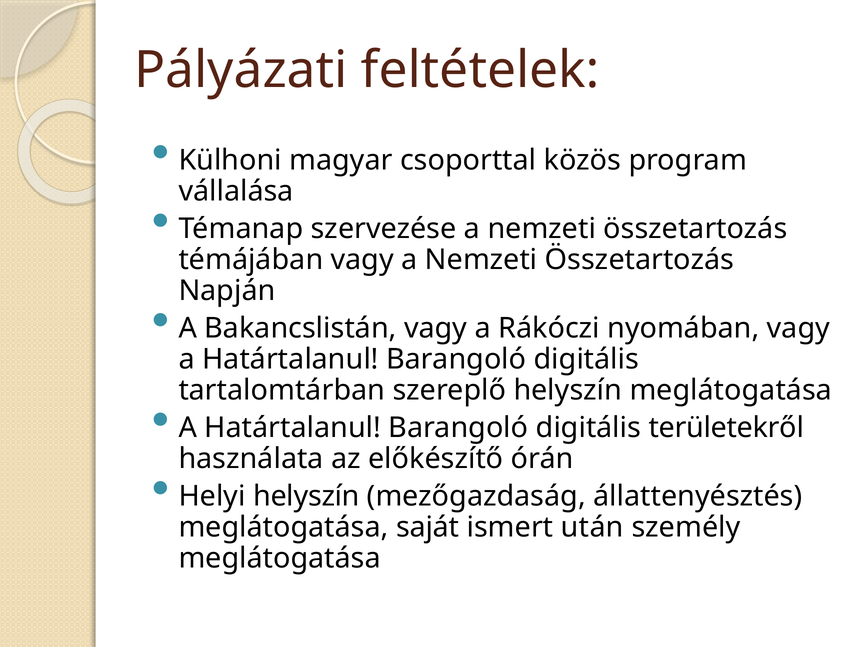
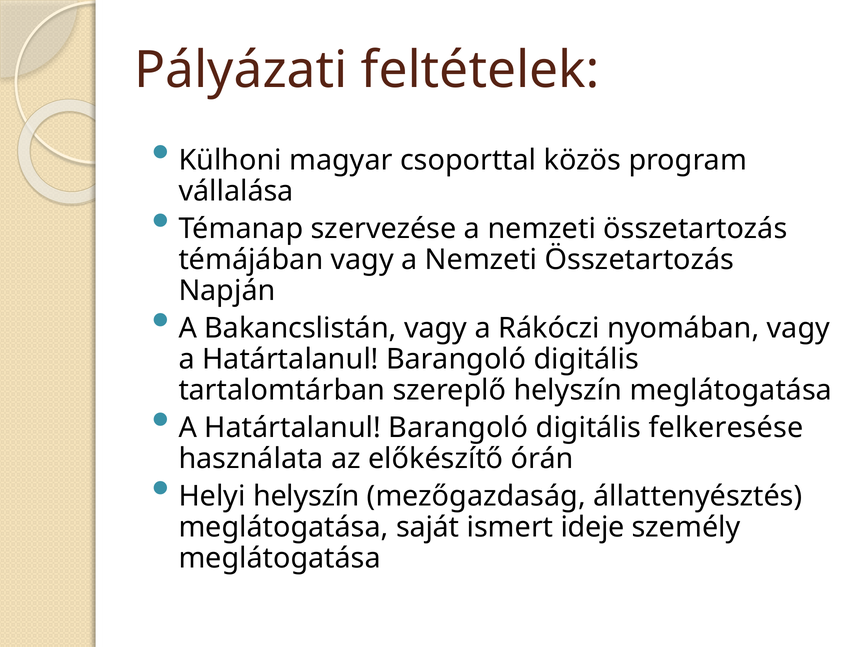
területekről: területekről -> felkeresése
után: után -> ideje
